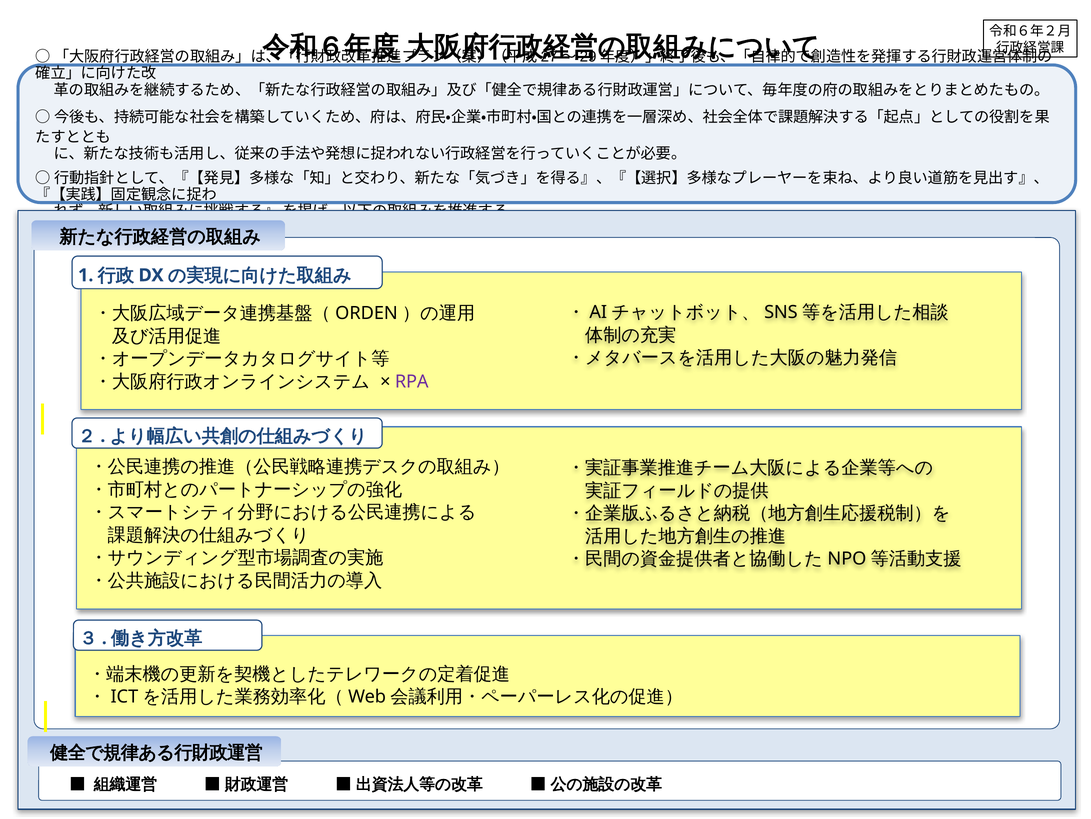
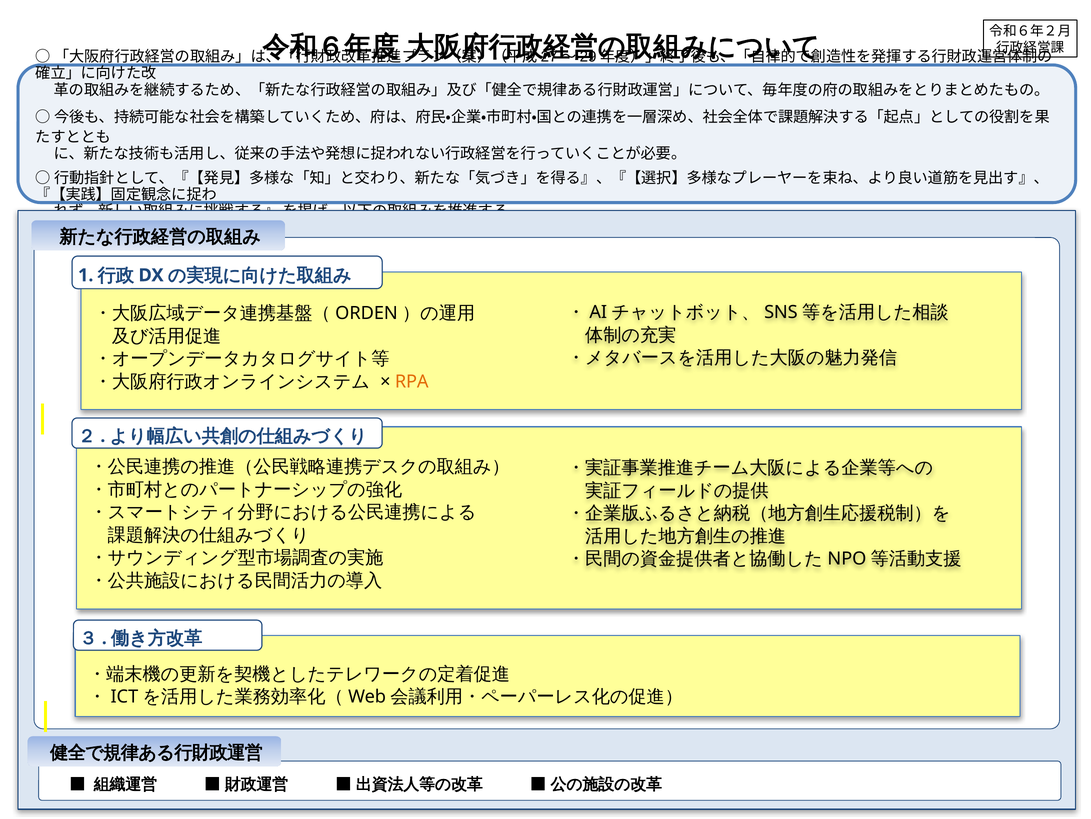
RPA colour: purple -> orange
